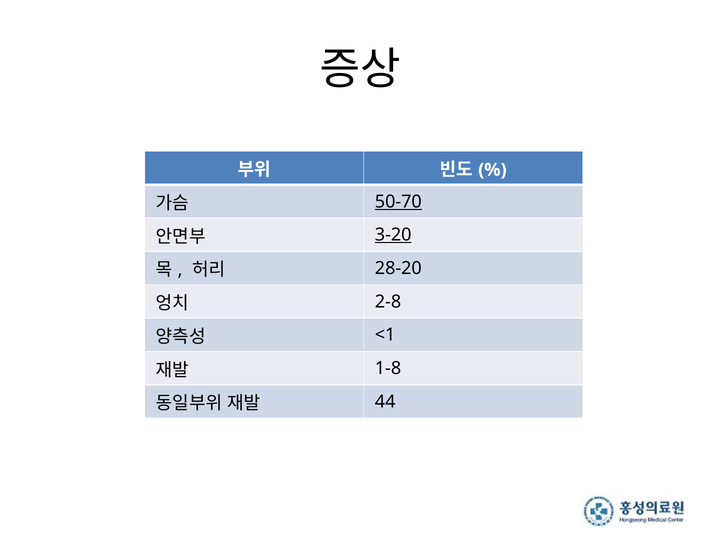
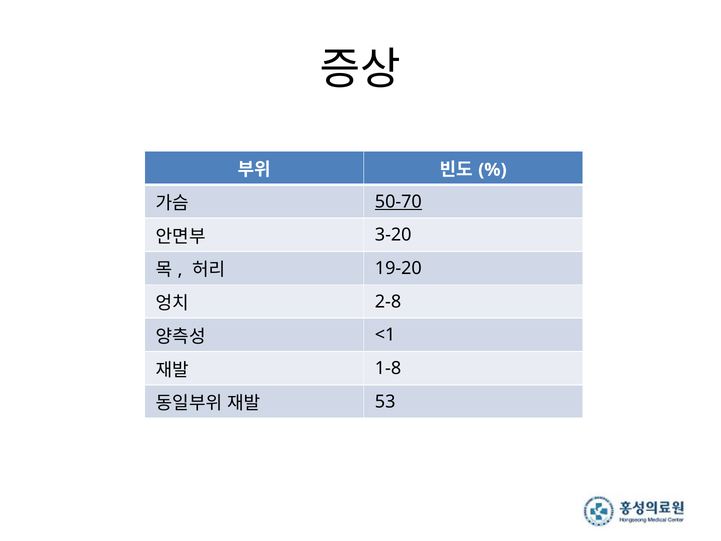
3-20 underline: present -> none
28-20: 28-20 -> 19-20
44: 44 -> 53
